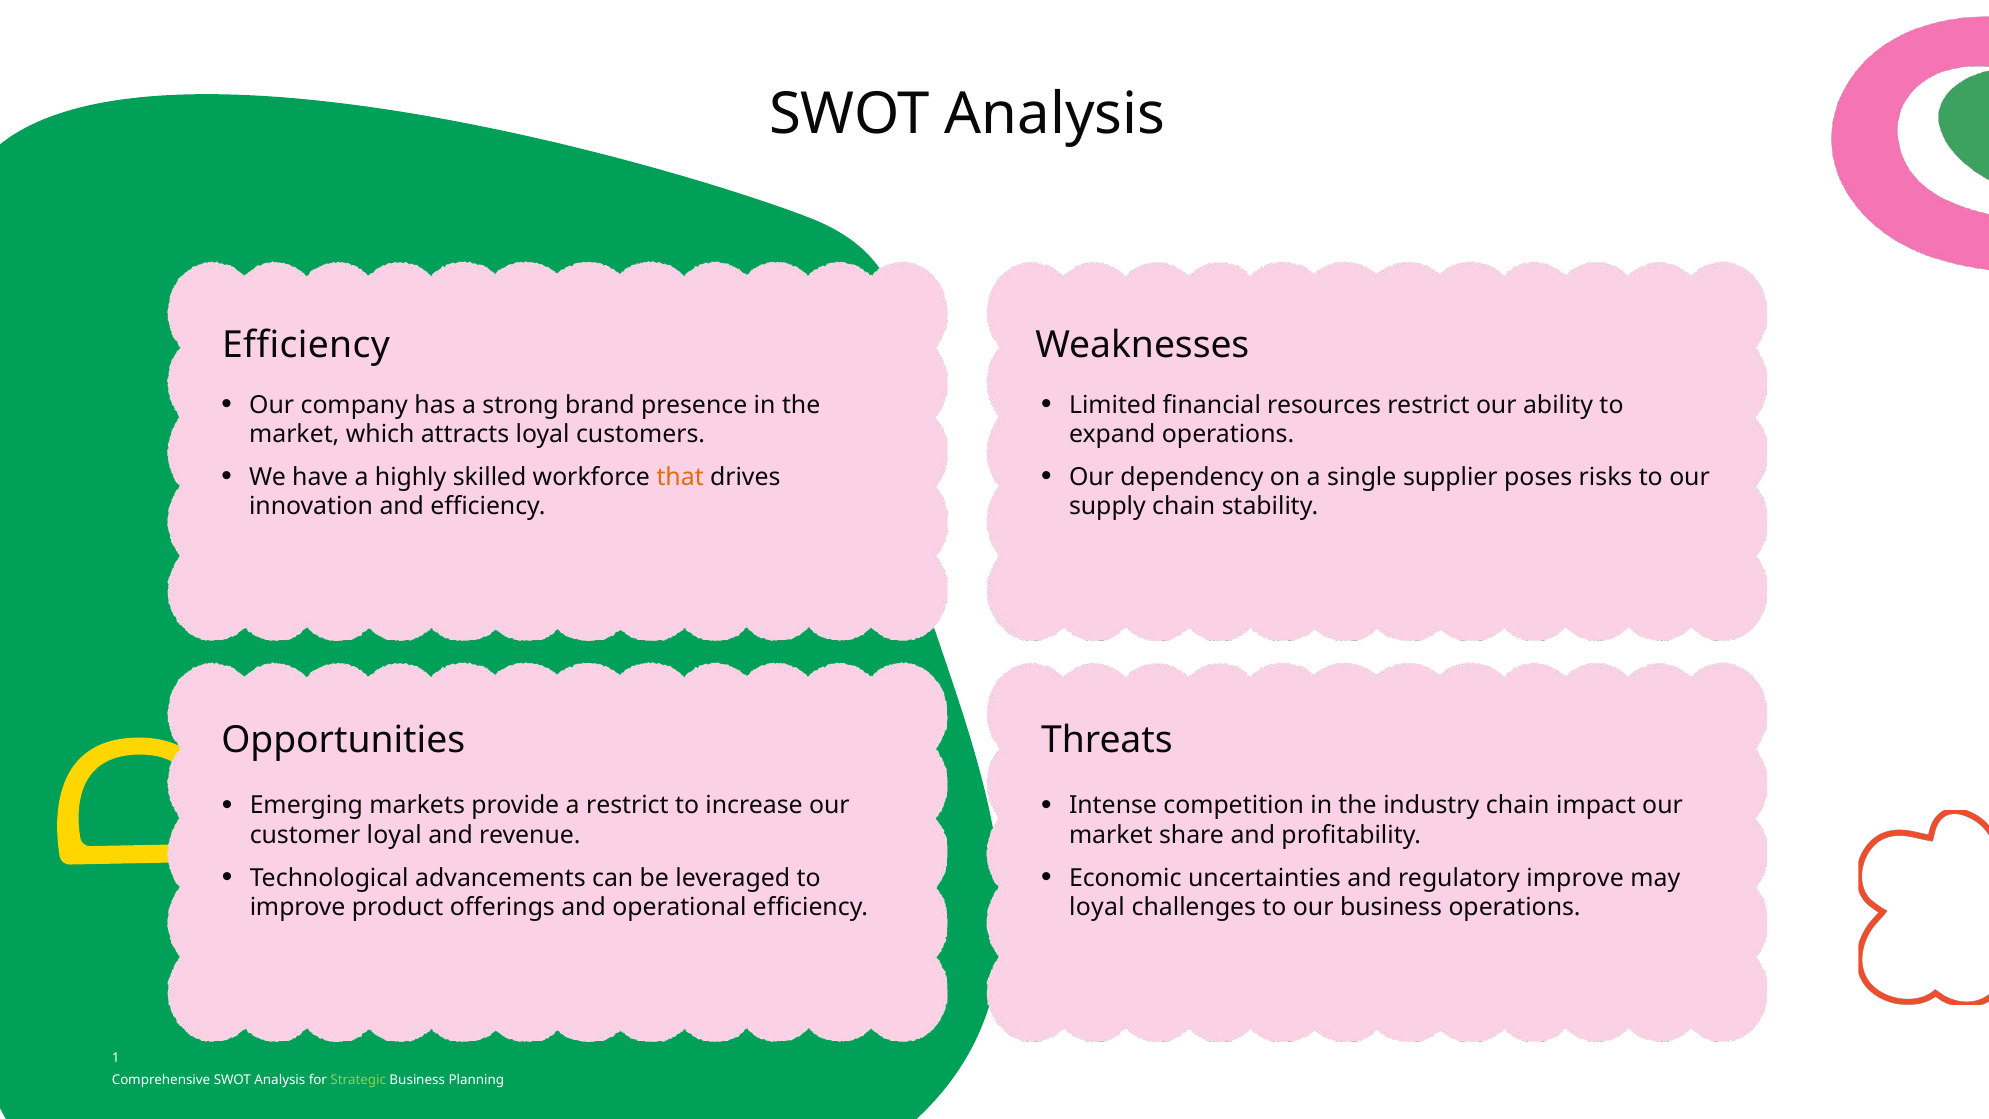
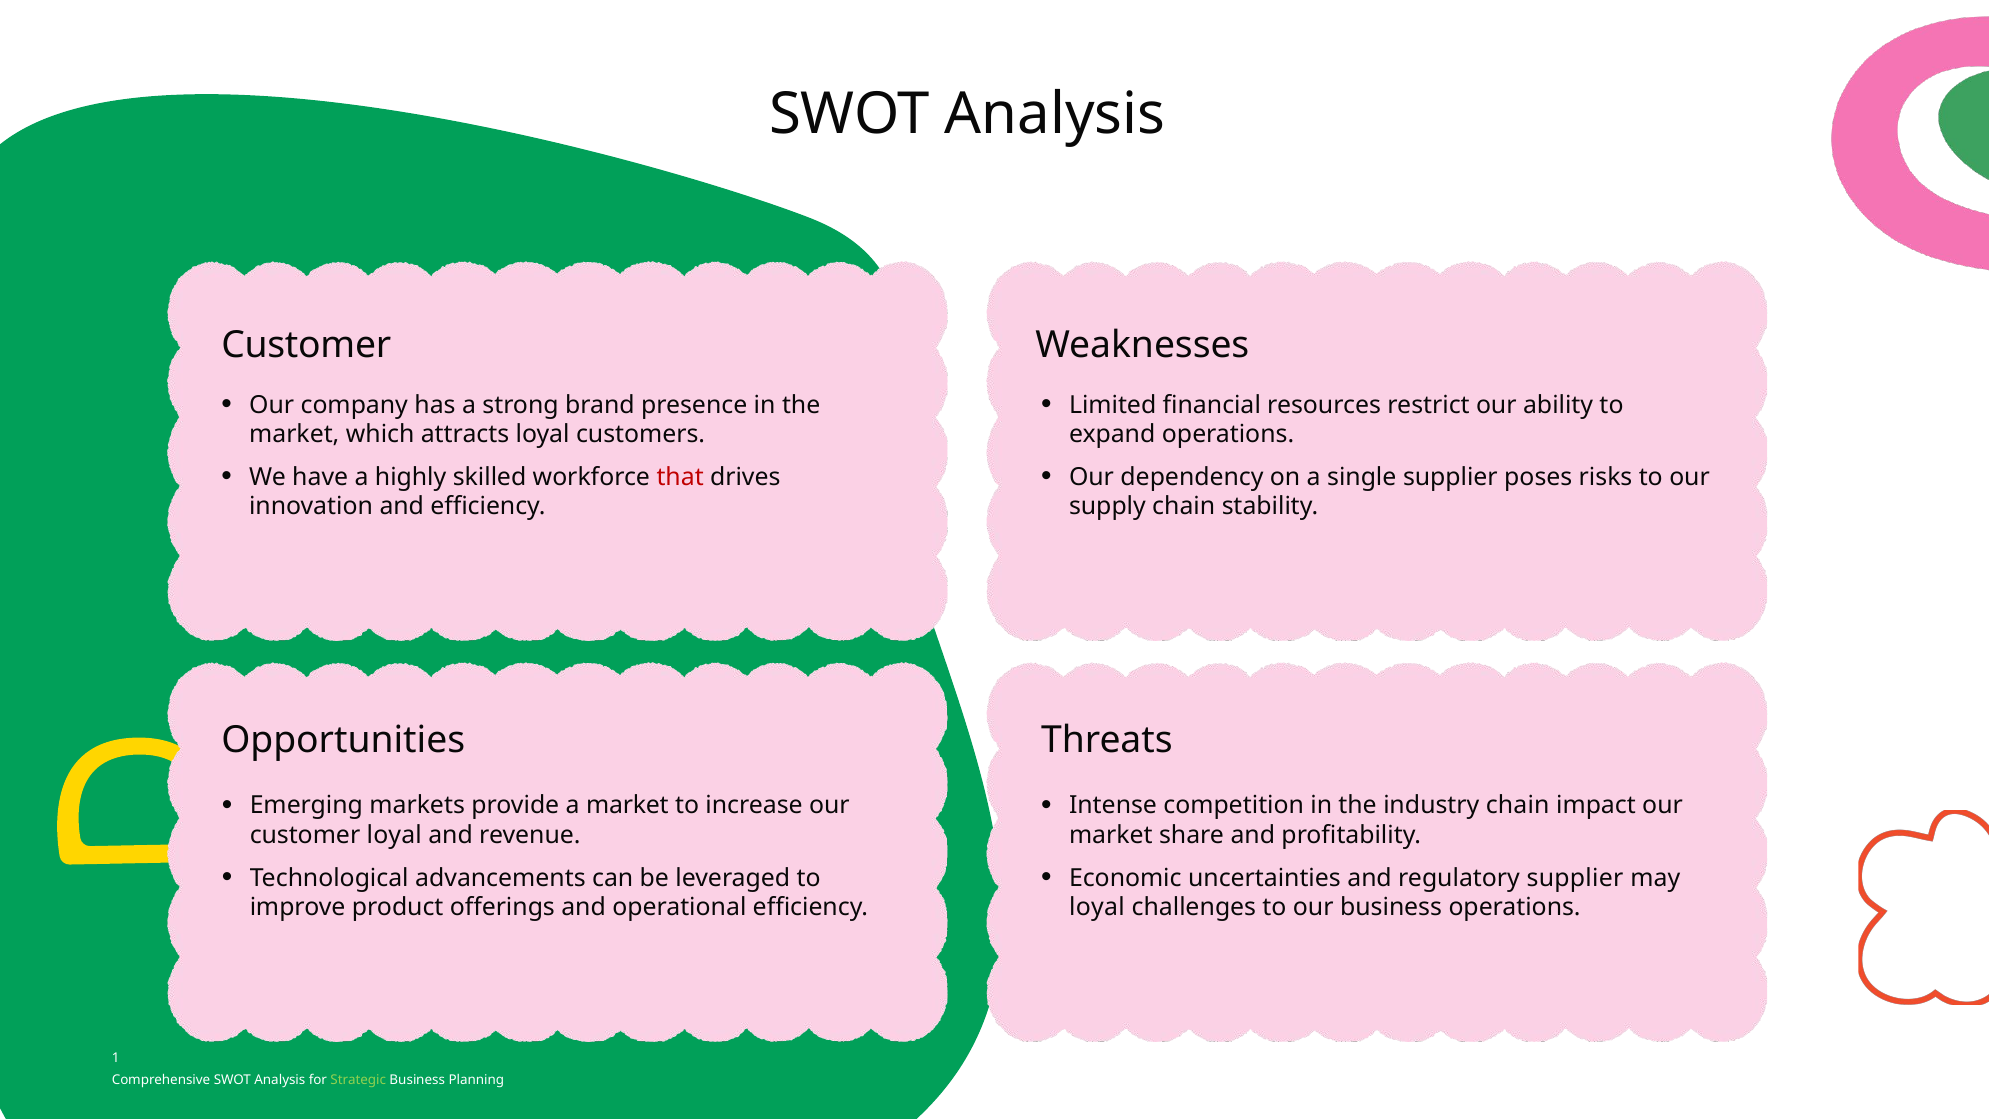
Efficiency at (306, 345): Efficiency -> Customer
that colour: orange -> red
a restrict: restrict -> market
regulatory improve: improve -> supplier
